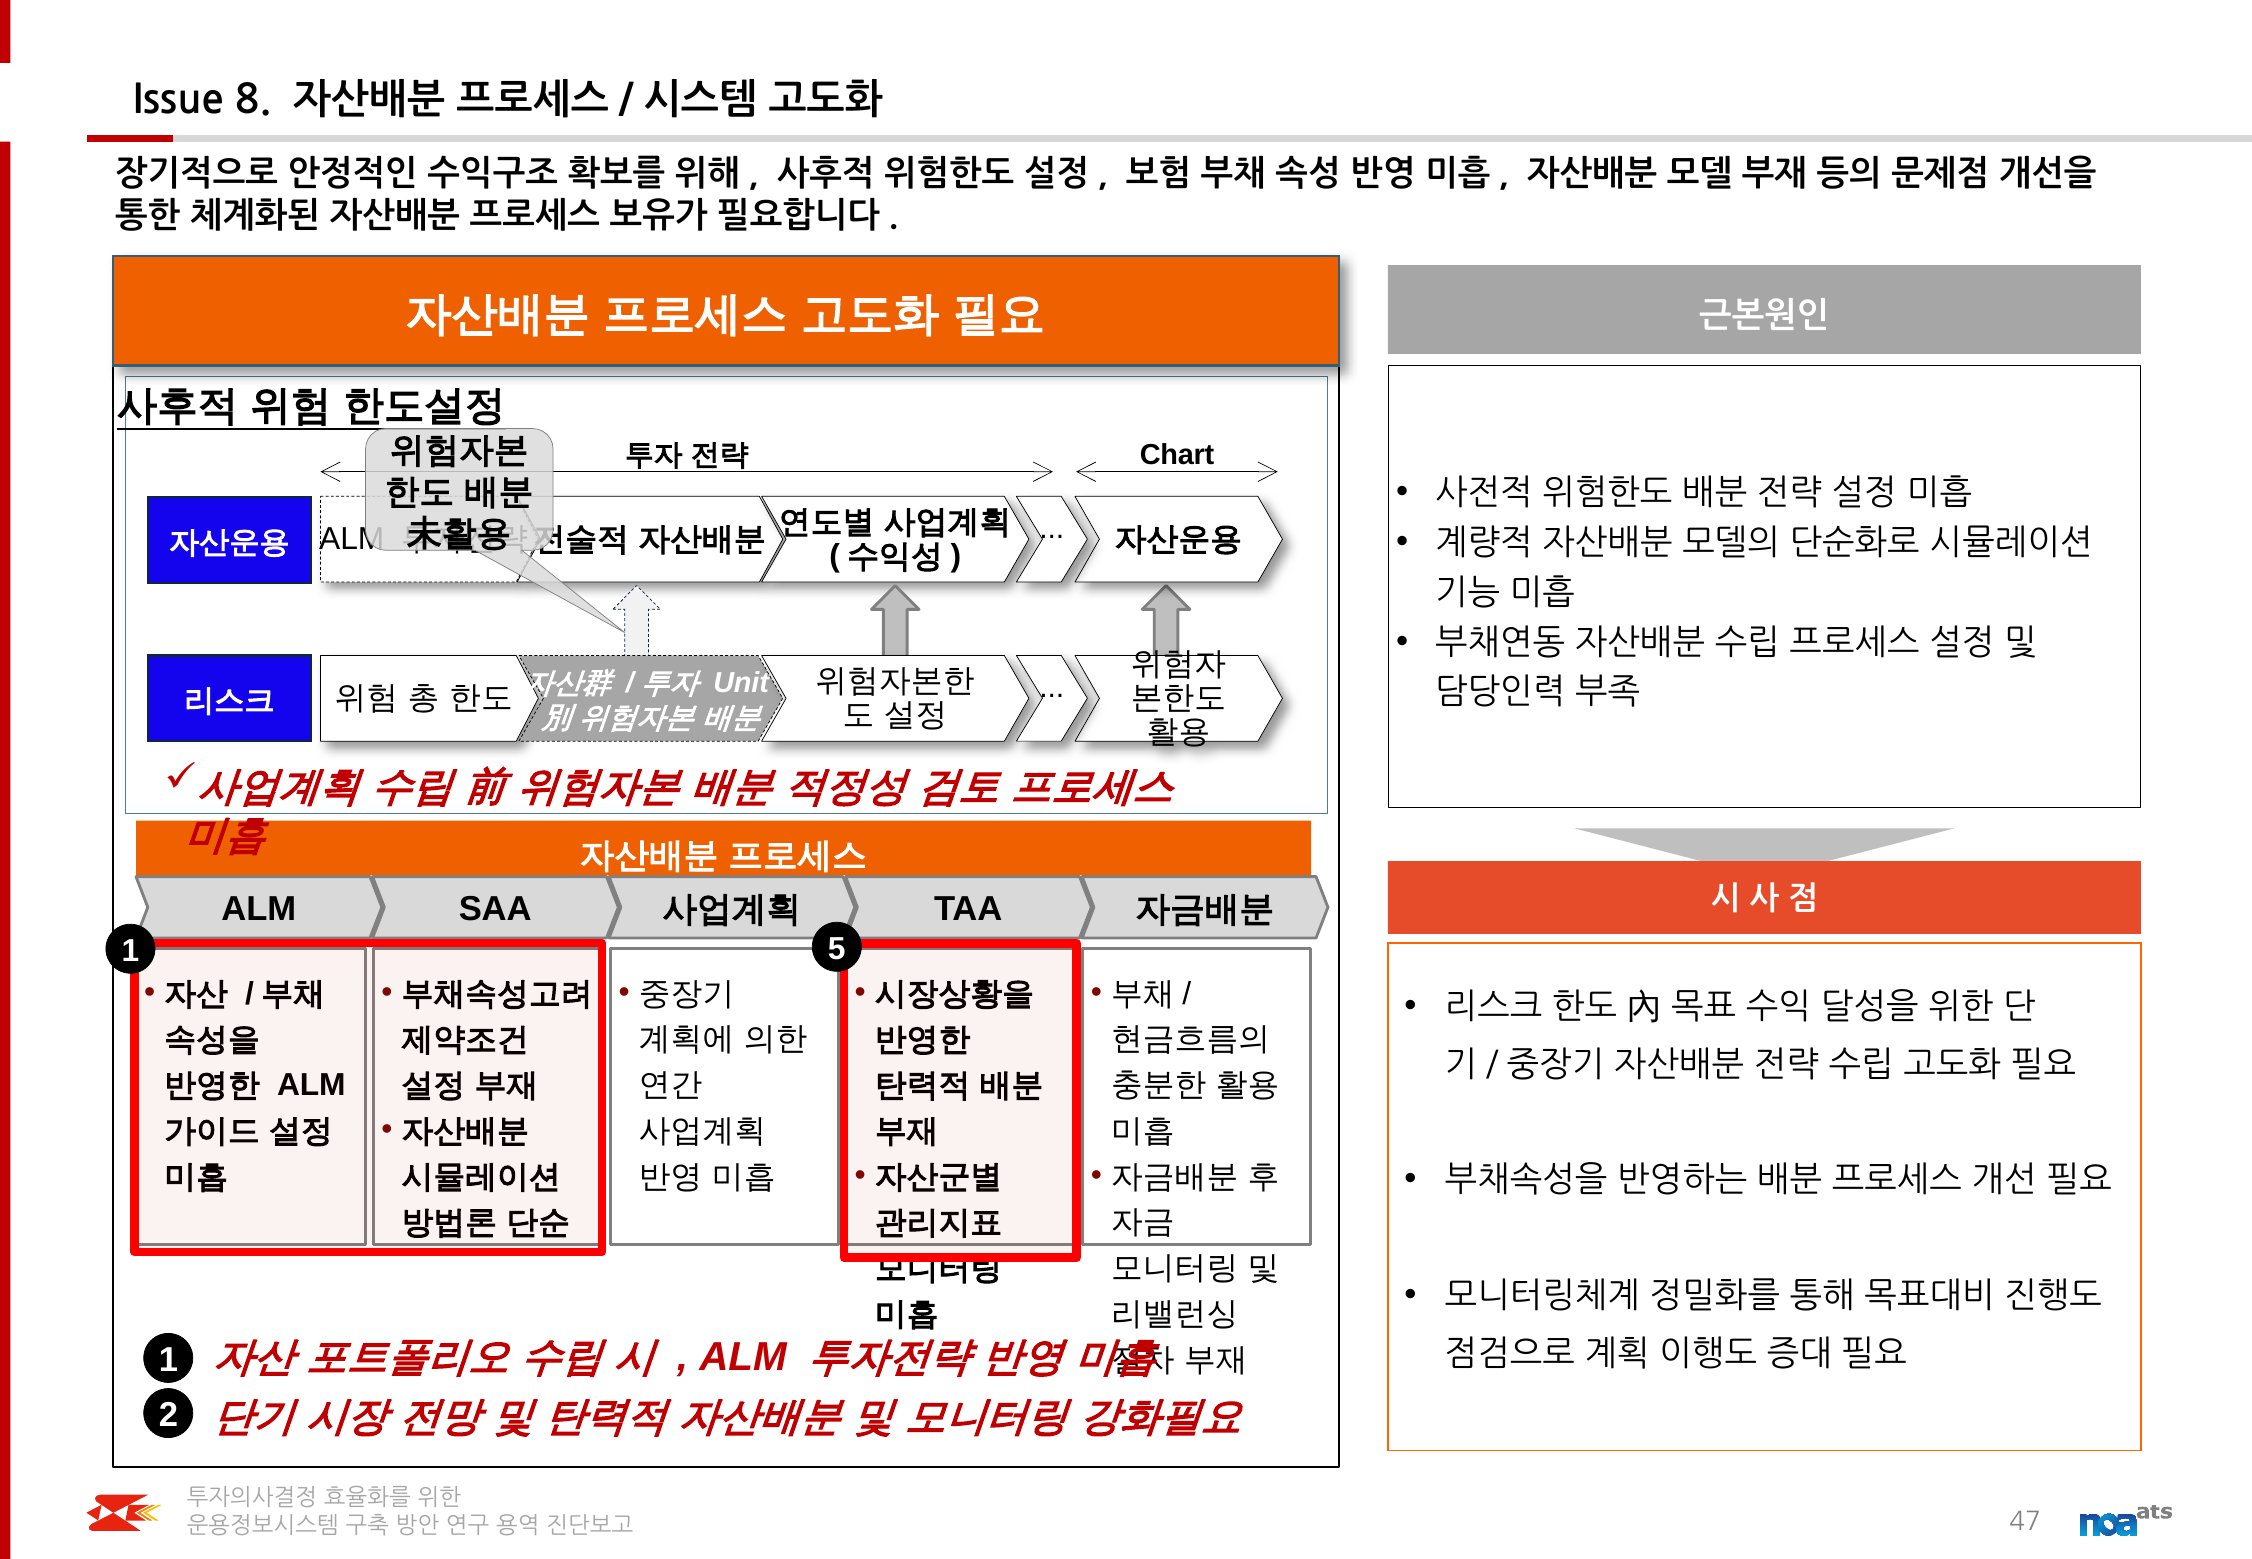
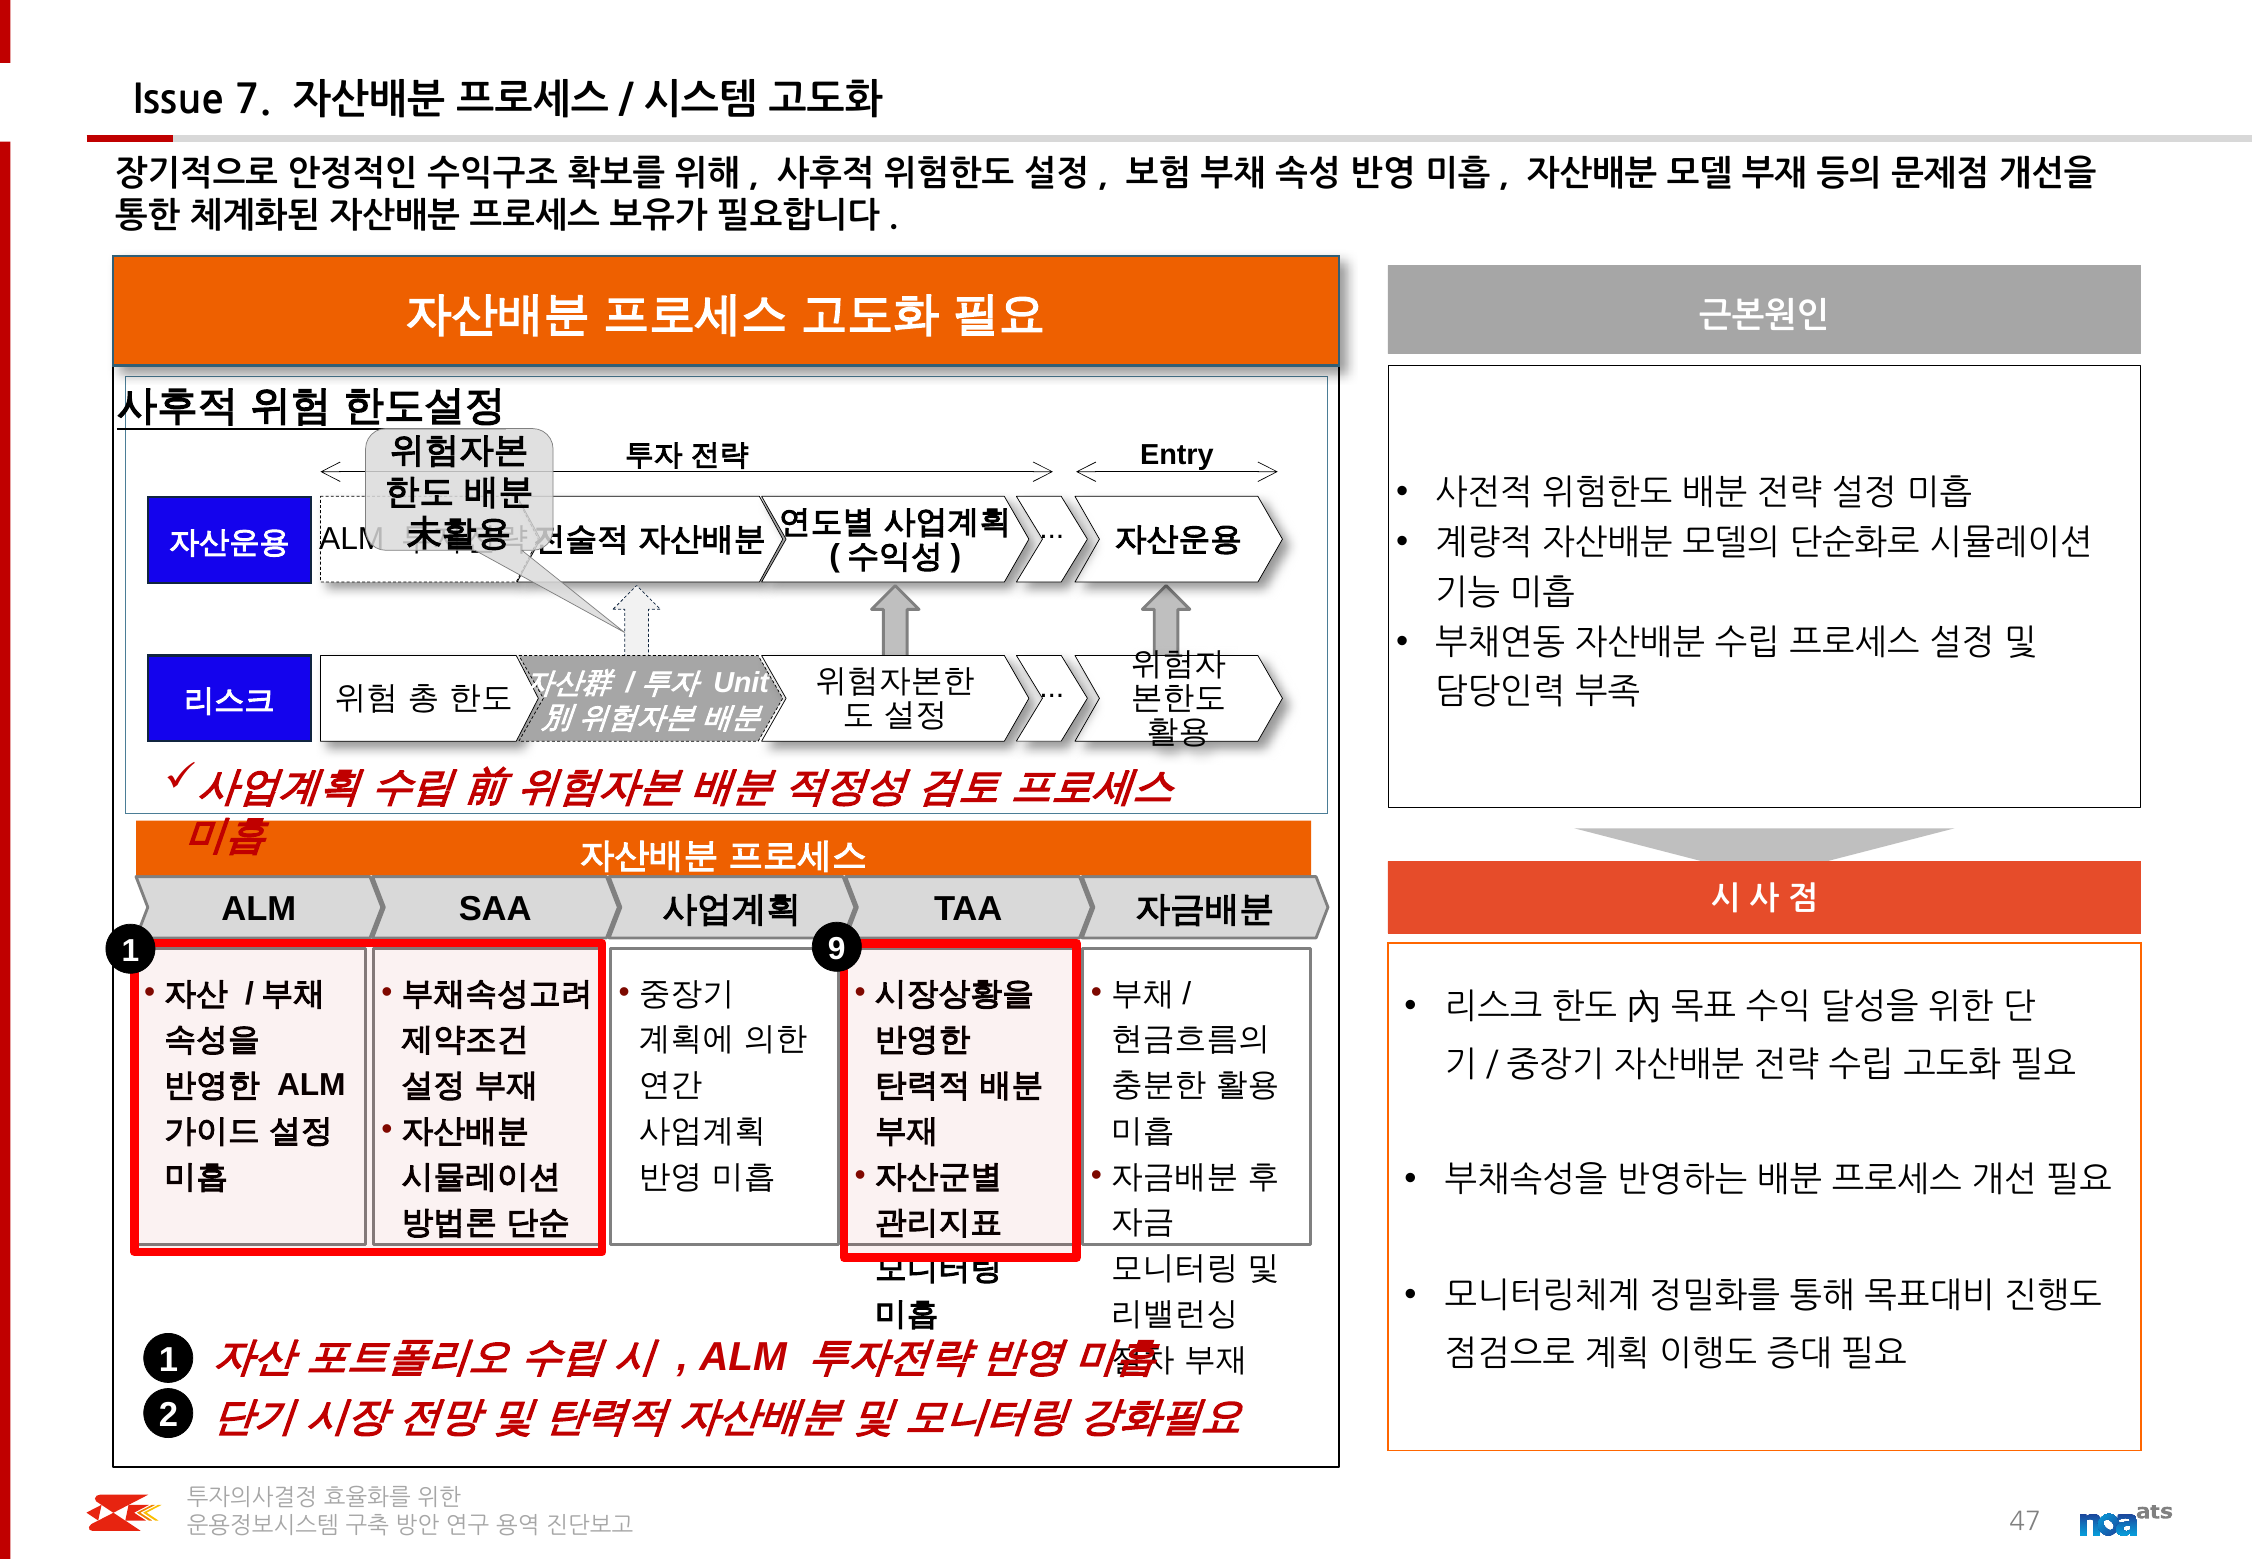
8: 8 -> 7
Chart: Chart -> Entry
5: 5 -> 9
